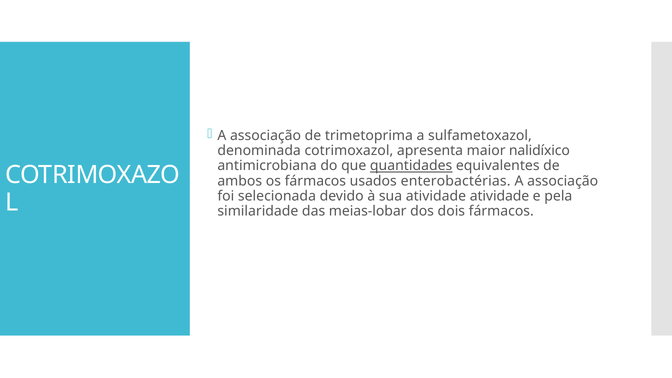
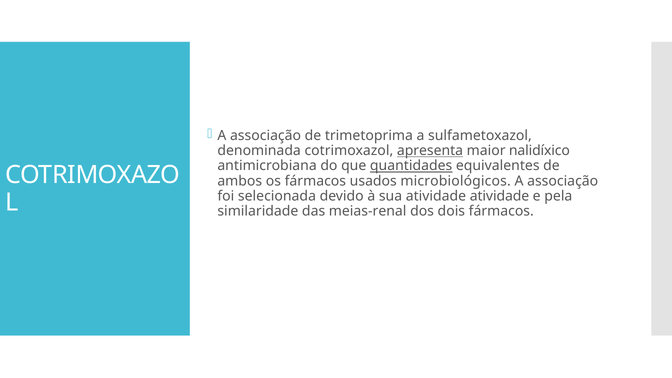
apresenta underline: none -> present
enterobactérias: enterobactérias -> microbiológicos
meias-lobar: meias-lobar -> meias-renal
